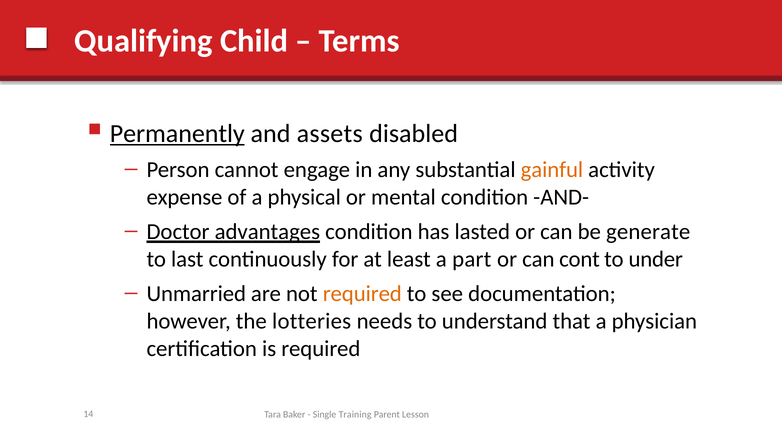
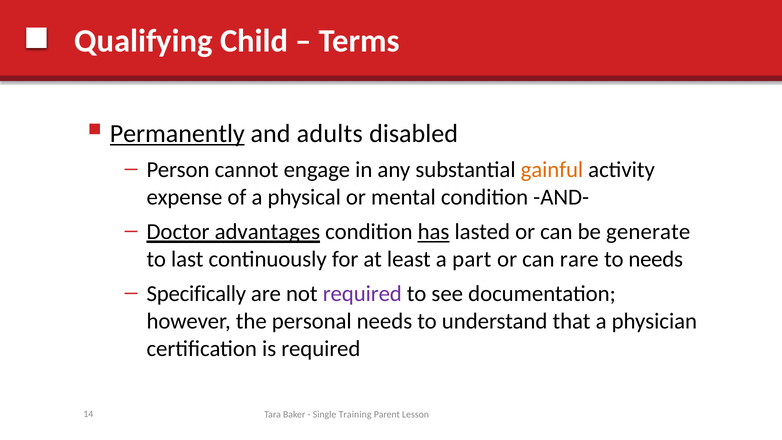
assets: assets -> adults
has underline: none -> present
cont: cont -> rare
to under: under -> needs
Unmarried: Unmarried -> Specifically
required at (362, 294) colour: orange -> purple
lotteries: lotteries -> personal
